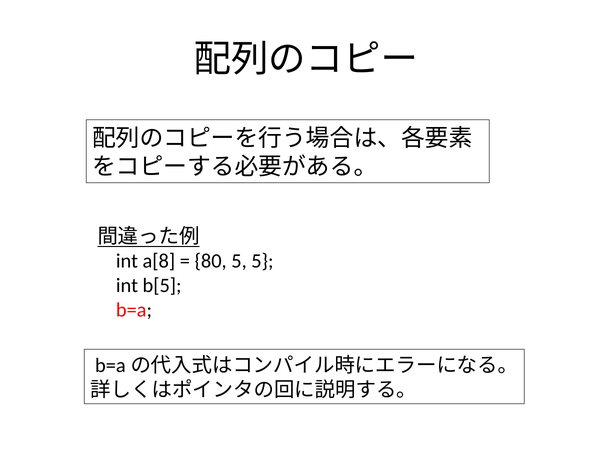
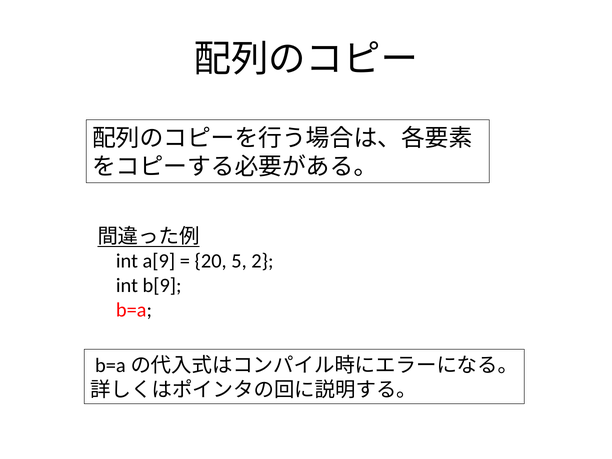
a[8: a[8 -> a[9
80: 80 -> 20
5 5: 5 -> 2
b[5: b[5 -> b[9
